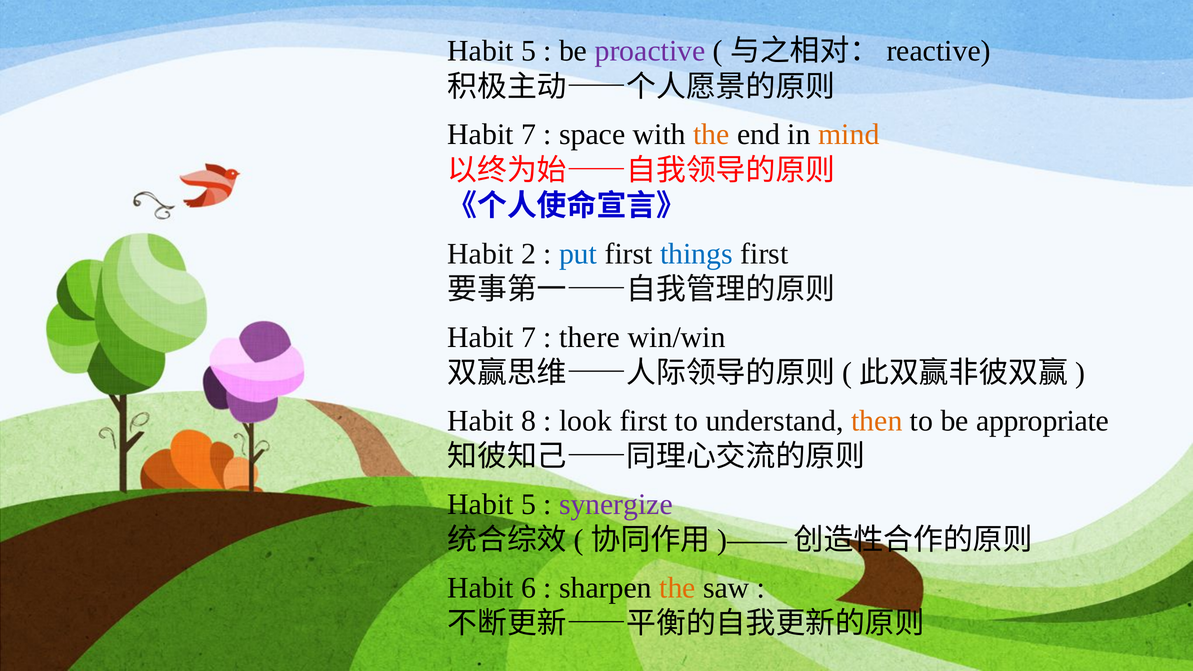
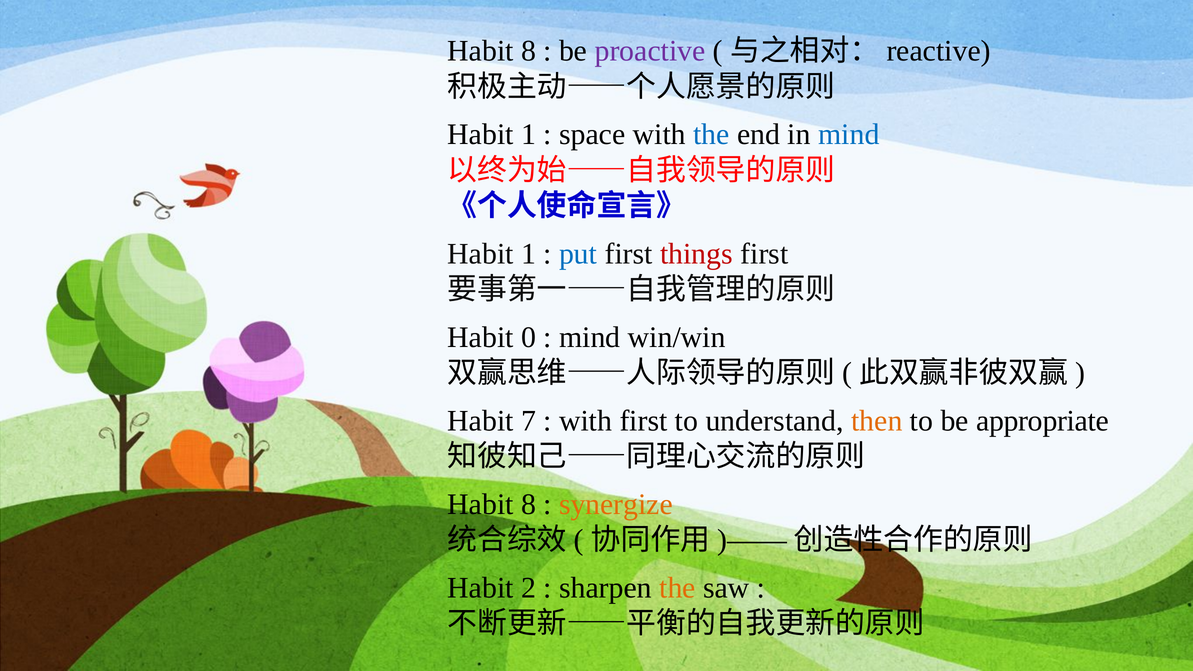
5 at (528, 51): 5 -> 8
7 at (528, 135): 7 -> 1
the at (711, 135) colour: orange -> blue
mind at (849, 135) colour: orange -> blue
2 at (528, 254): 2 -> 1
things colour: blue -> red
7 at (528, 337): 7 -> 0
there at (590, 337): there -> mind
8: 8 -> 7
look at (586, 421): look -> with
5 at (528, 504): 5 -> 8
synergize colour: purple -> orange
6: 6 -> 2
